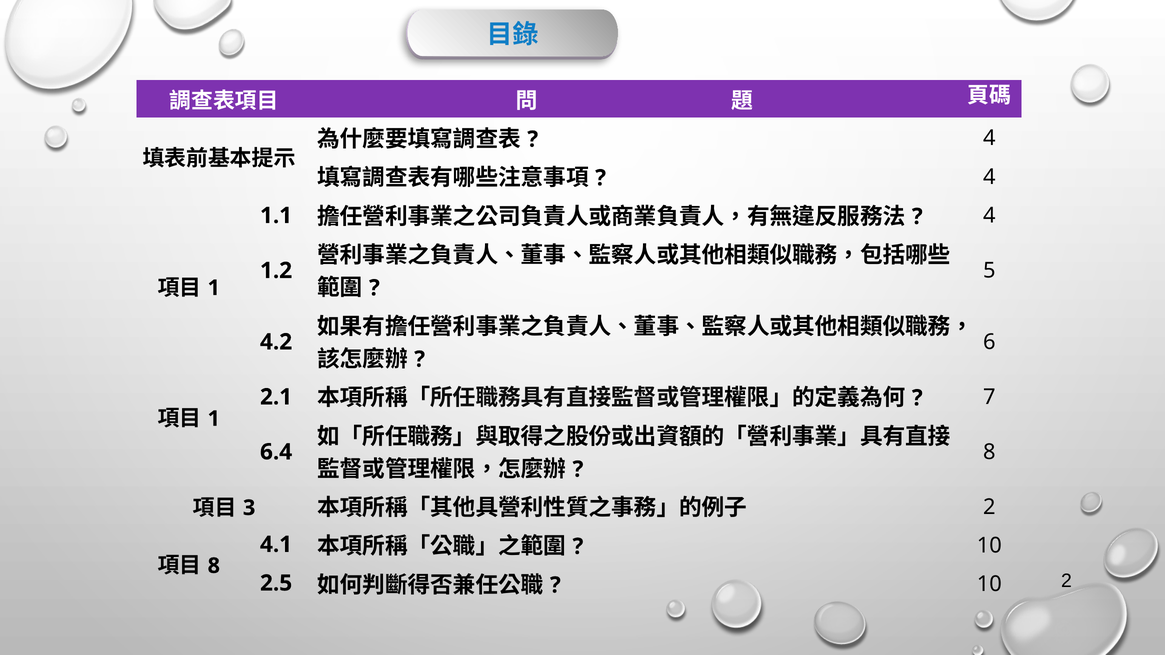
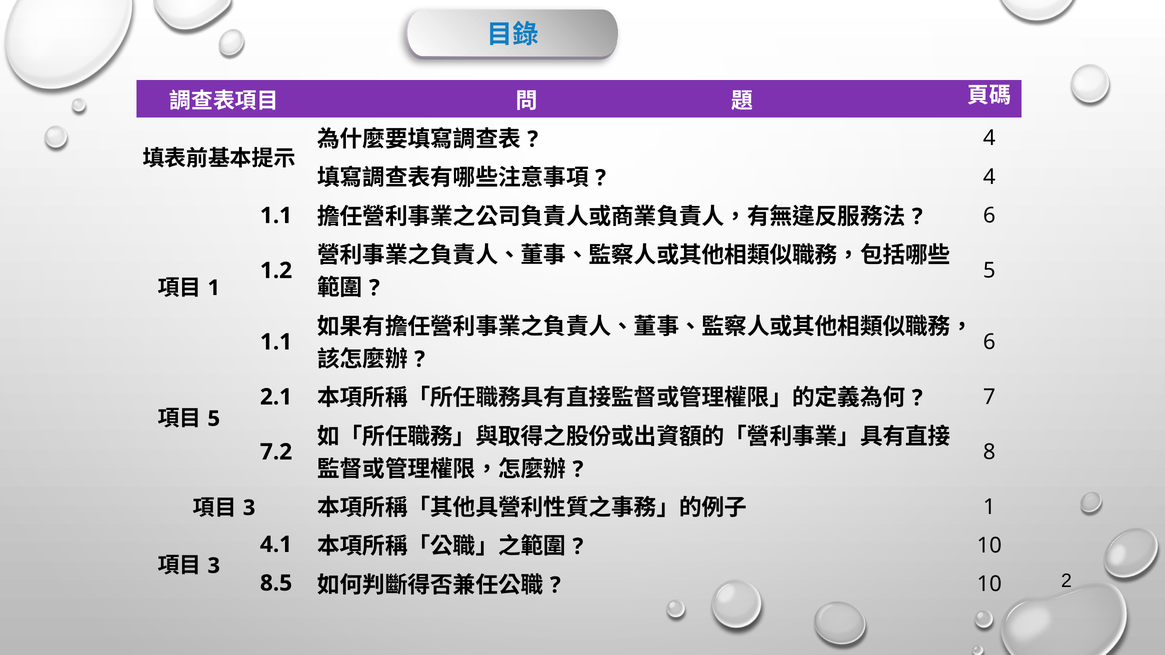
4 at (989, 216): 4 -> 6
4.2 at (276, 342): 4.2 -> 1.1
1 at (214, 419): 1 -> 5
6.4: 6.4 -> 7.2
2 at (989, 507): 2 -> 1
8 at (214, 566): 8 -> 3
2.5: 2.5 -> 8.5
